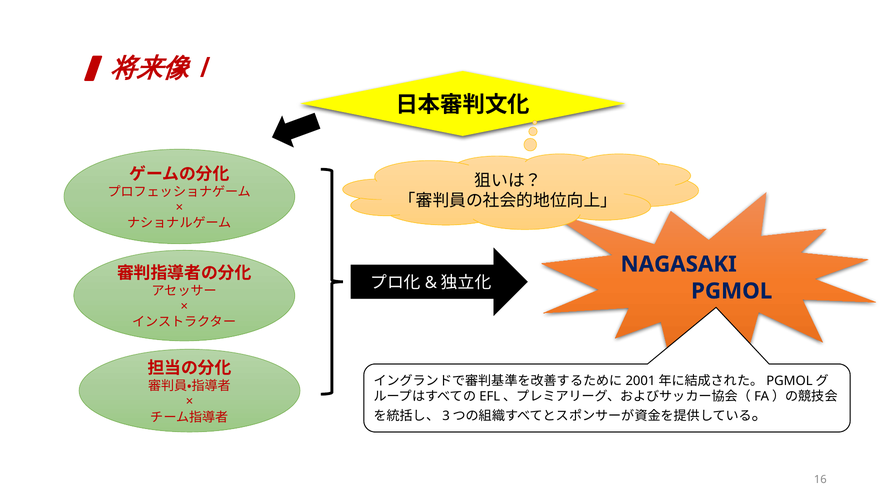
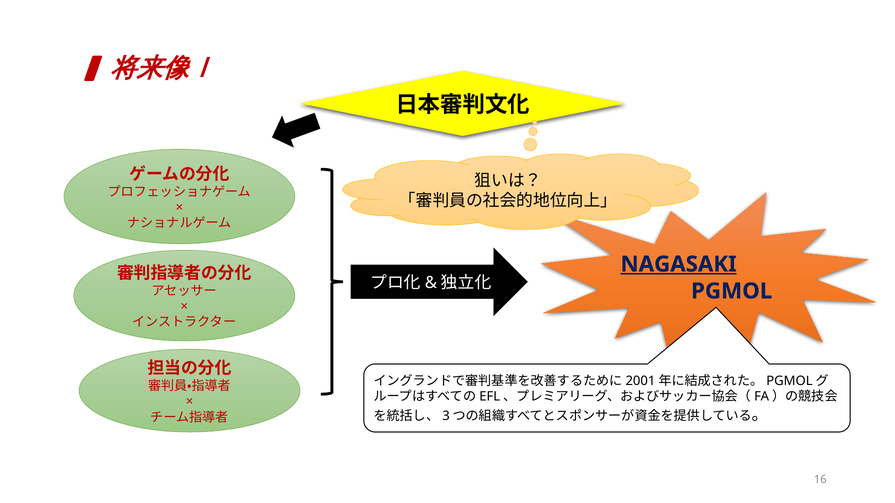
NAGASAKI underline: none -> present
